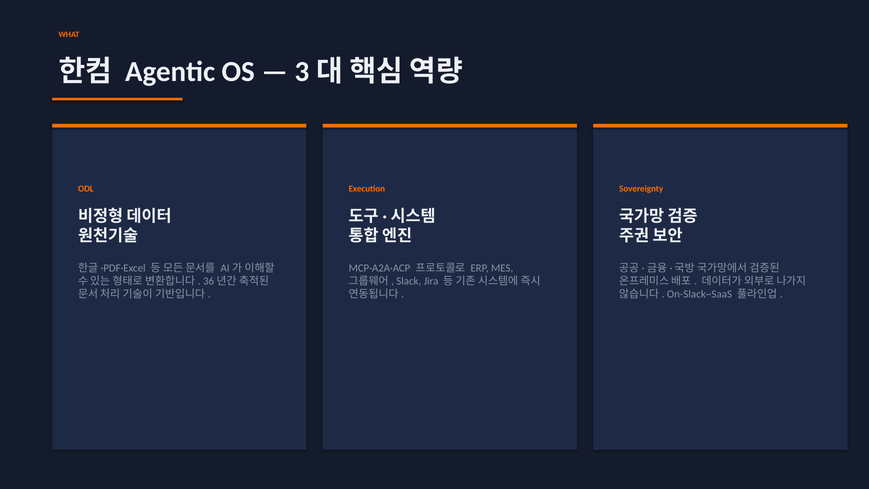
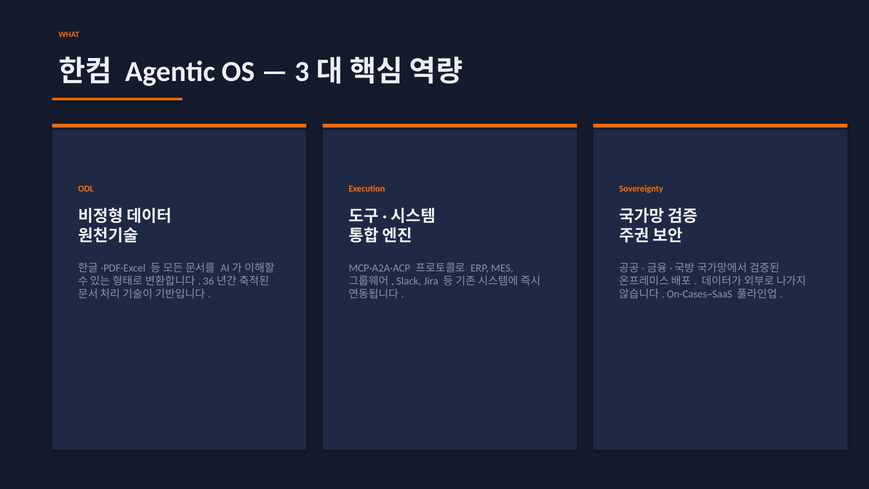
On-Slack~SaaS: On-Slack~SaaS -> On-Cases~SaaS
